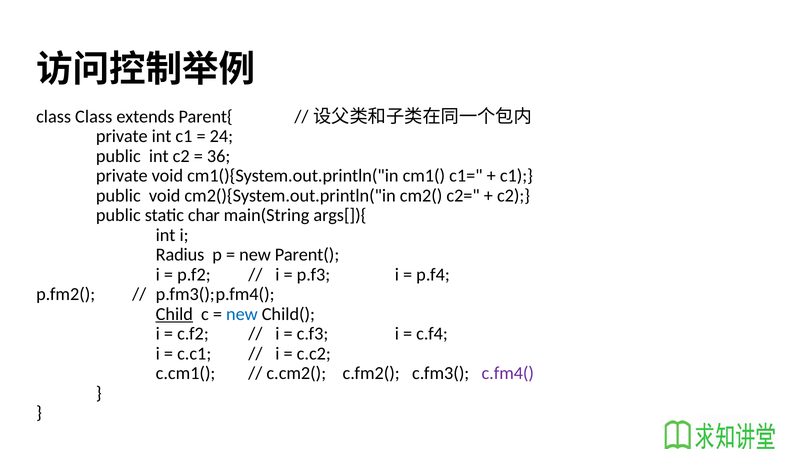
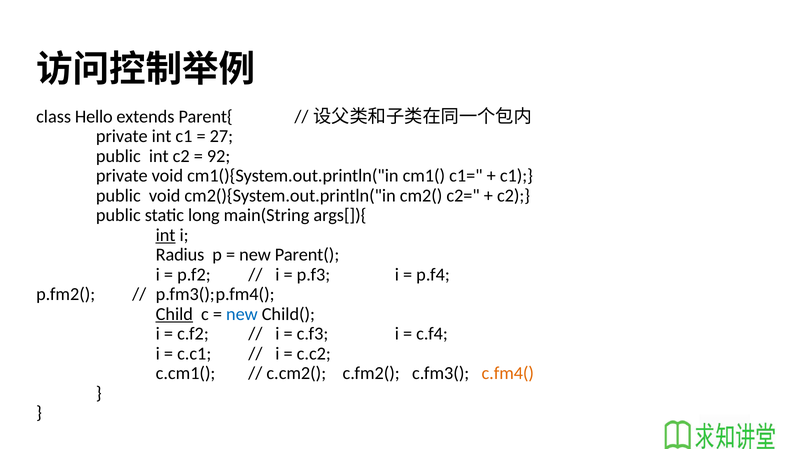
class Class: Class -> Hello
24: 24 -> 27
36: 36 -> 92
char: char -> long
int at (166, 235) underline: none -> present
c.fm4( colour: purple -> orange
